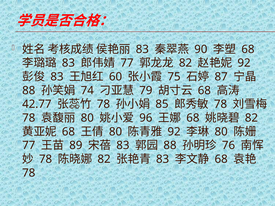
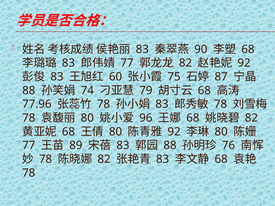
42.77: 42.77 -> 77.96
85 at (162, 104): 85 -> 83
